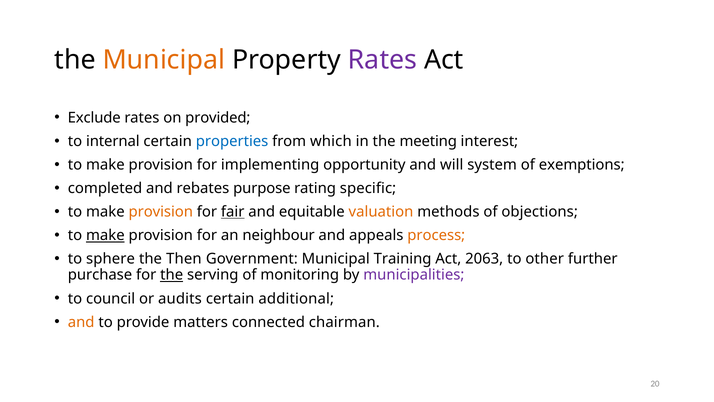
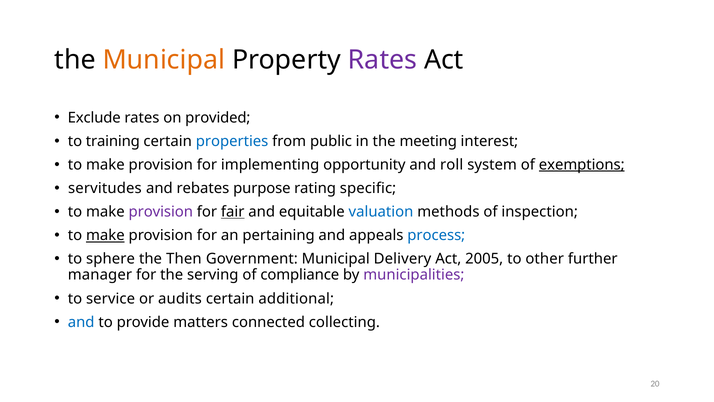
internal: internal -> training
which: which -> public
will: will -> roll
exemptions underline: none -> present
completed: completed -> servitudes
provision at (161, 212) colour: orange -> purple
valuation colour: orange -> blue
objections: objections -> inspection
neighbour: neighbour -> pertaining
process colour: orange -> blue
Training: Training -> Delivery
2063: 2063 -> 2005
purchase: purchase -> manager
the at (172, 275) underline: present -> none
monitoring: monitoring -> compliance
council: council -> service
and at (81, 322) colour: orange -> blue
chairman: chairman -> collecting
